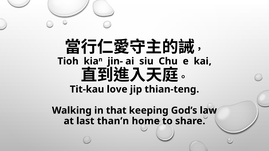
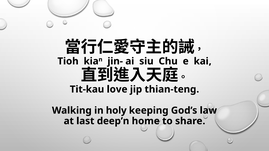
that: that -> holy
than’n: than’n -> deep’n
